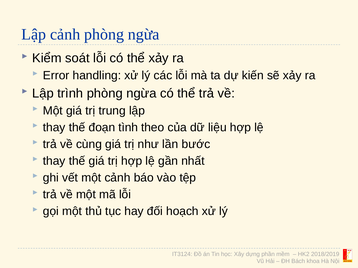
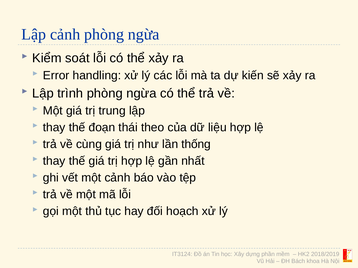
tình: tình -> thái
bước: bước -> thống
